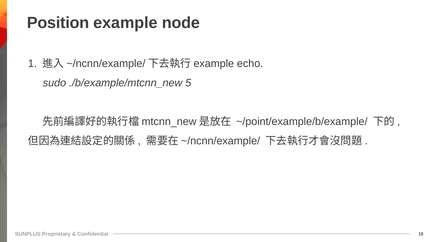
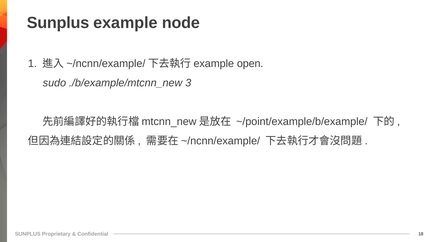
Position at (58, 23): Position -> Sunplus
echo: echo -> open
5: 5 -> 3
